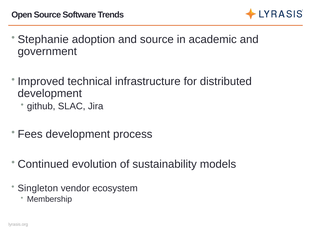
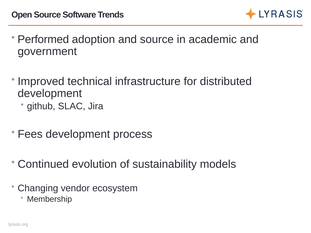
Stephanie: Stephanie -> Performed
Singleton: Singleton -> Changing
